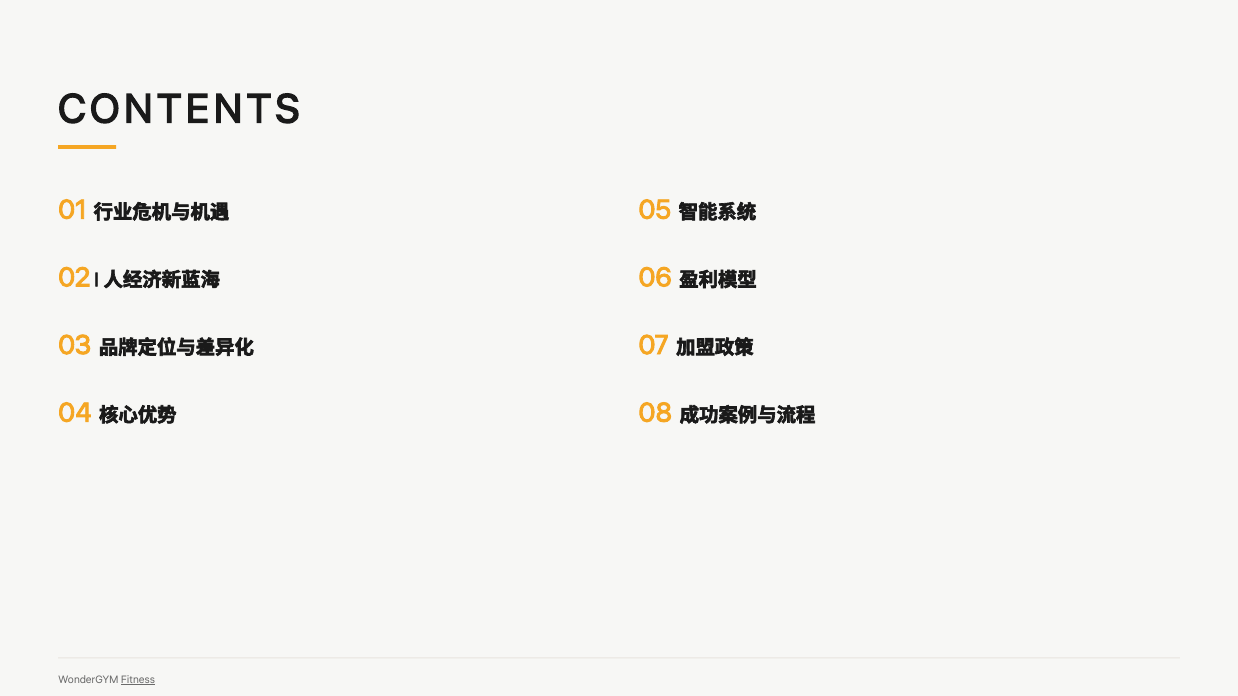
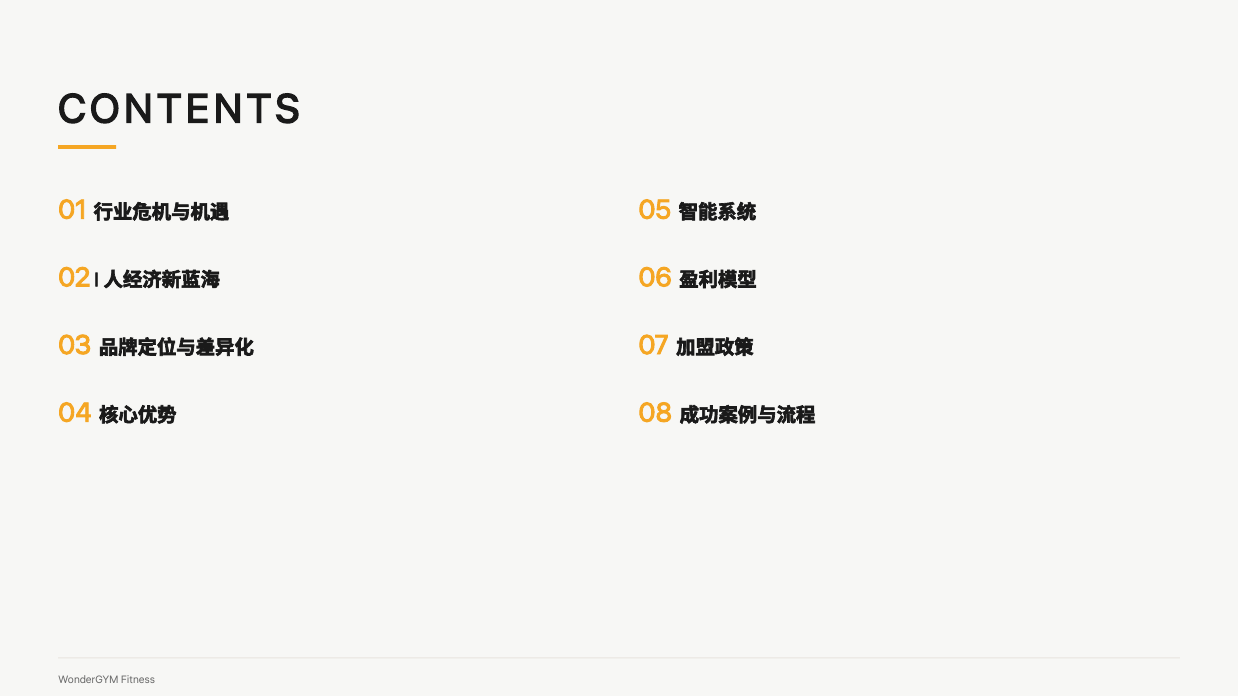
Fitness underline: present -> none
